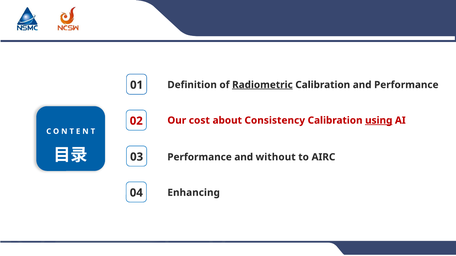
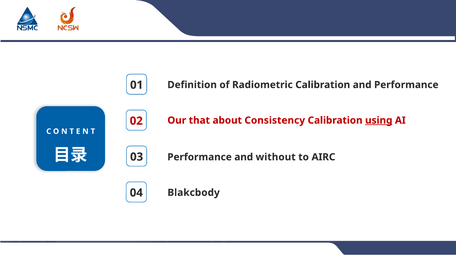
Radiometric underline: present -> none
cost: cost -> that
Enhancing: Enhancing -> Blakcbody
